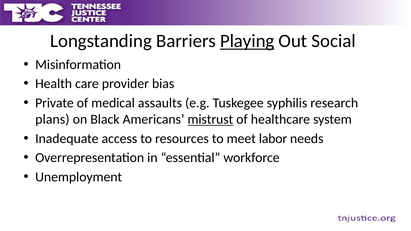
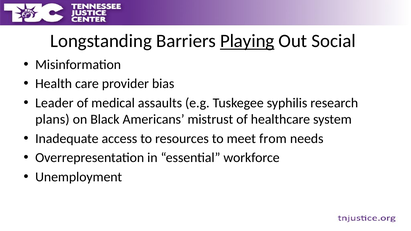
Private: Private -> Leader
mistrust underline: present -> none
labor: labor -> from
